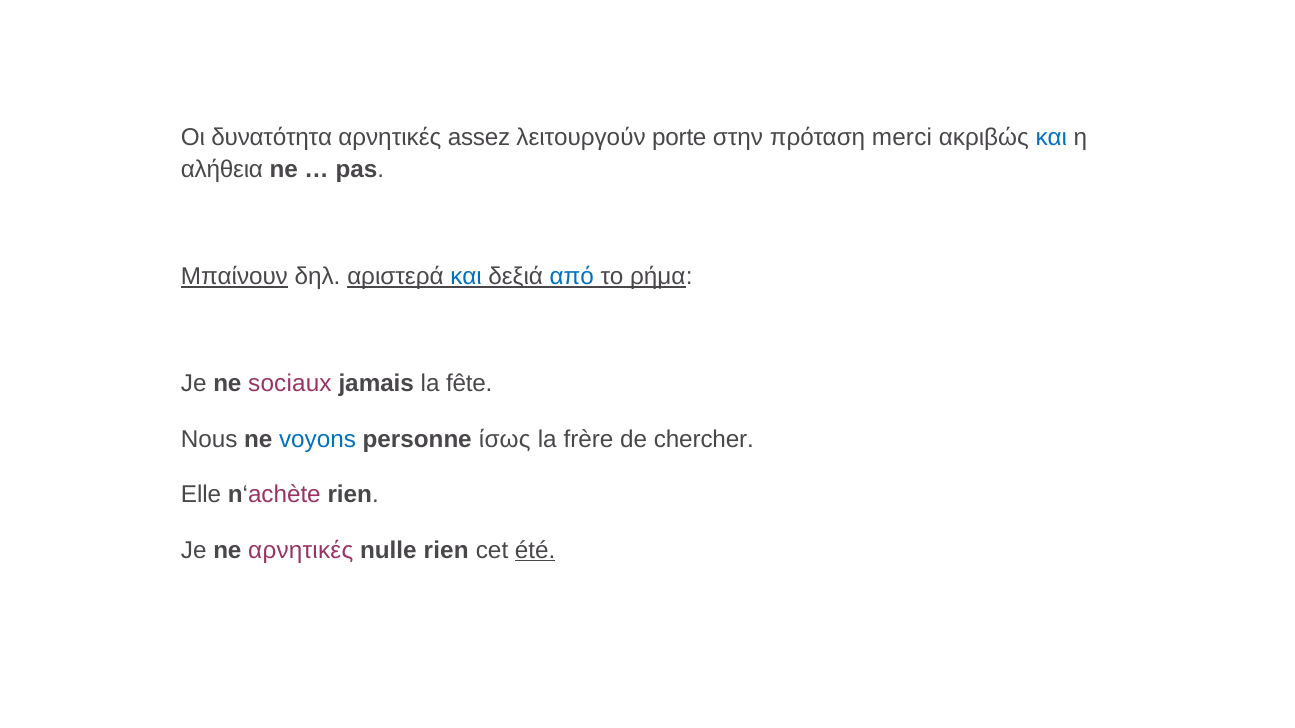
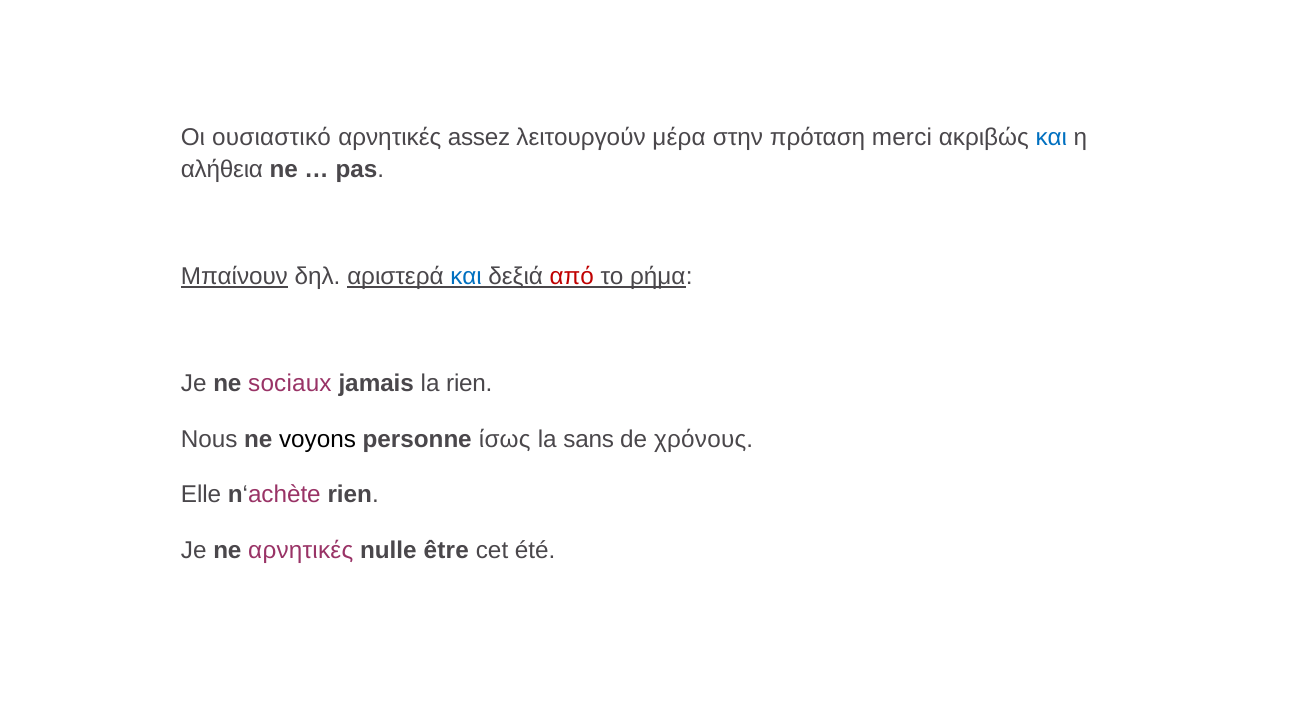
δυνατότητα: δυνατότητα -> ουσιαστικό
porte: porte -> μέρα
από colour: blue -> red
la fête: fête -> rien
voyons colour: blue -> black
frère: frère -> sans
chercher: chercher -> χρόνους
nulle rien: rien -> être
été underline: present -> none
